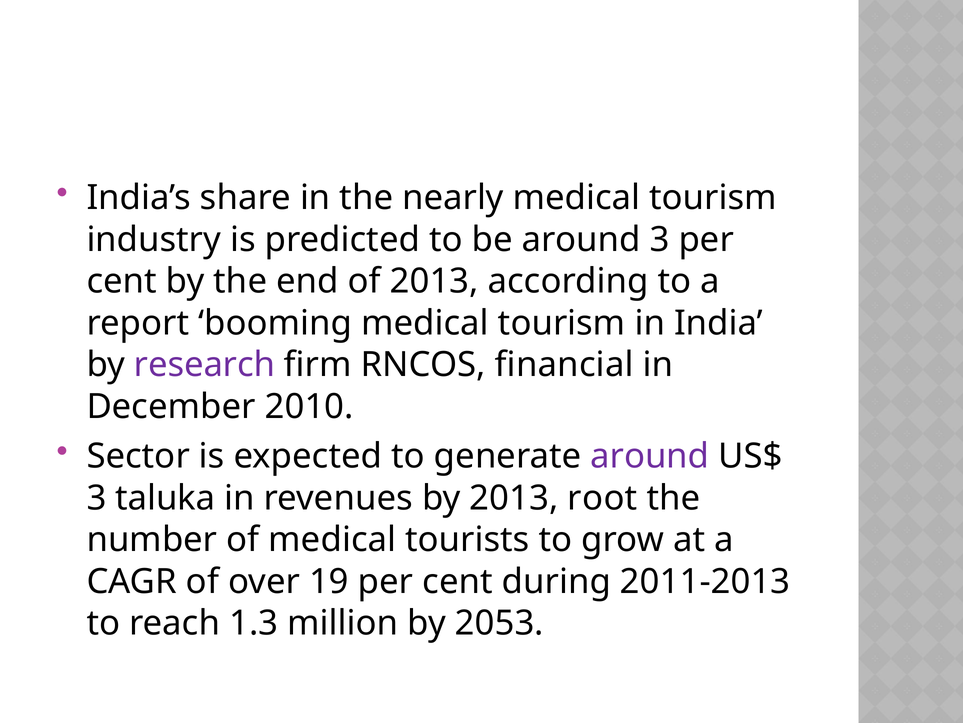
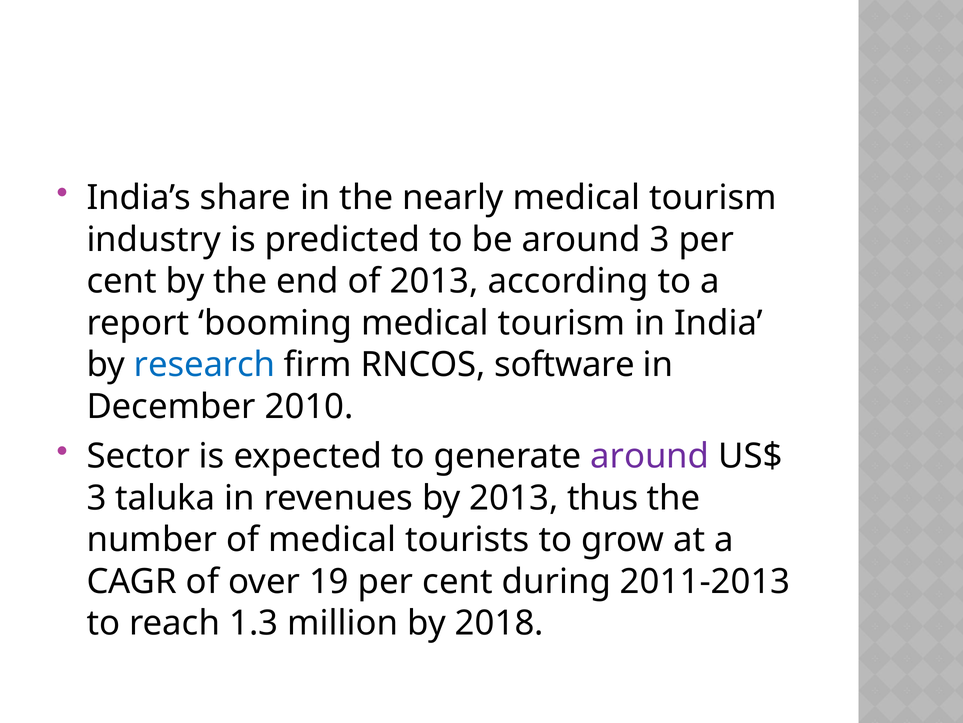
research colour: purple -> blue
financial: financial -> software
root: root -> thus
2053: 2053 -> 2018
